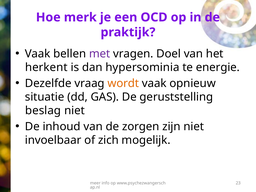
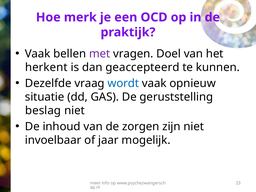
hypersominia: hypersominia -> geaccepteerd
energie: energie -> kunnen
wordt colour: orange -> blue
zich: zich -> jaar
